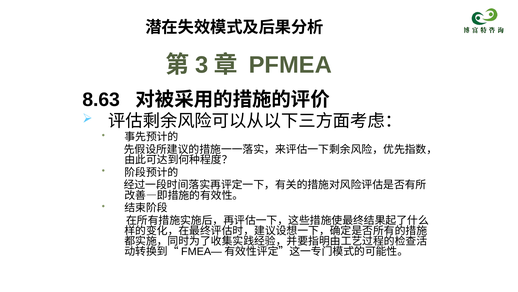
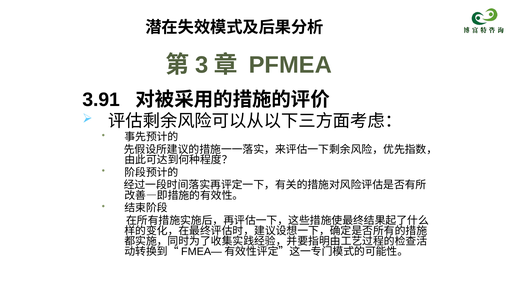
8.63: 8.63 -> 3.91
